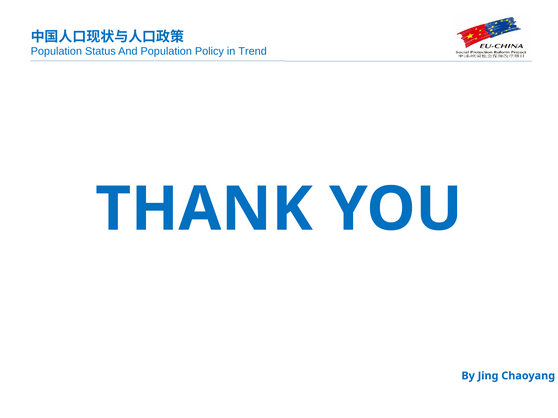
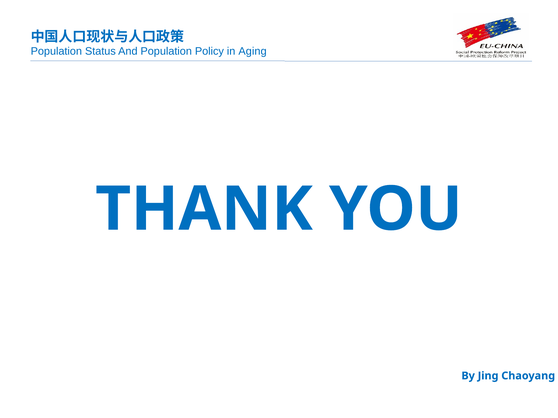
Trend: Trend -> Aging
